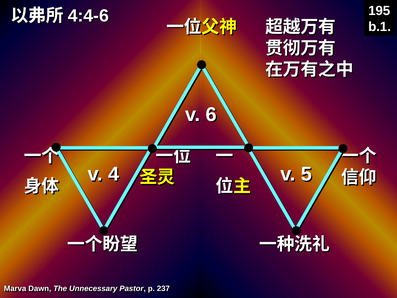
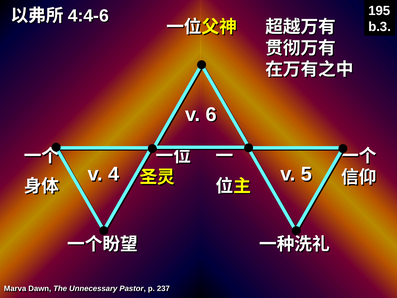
b.1: b.1 -> b.3
